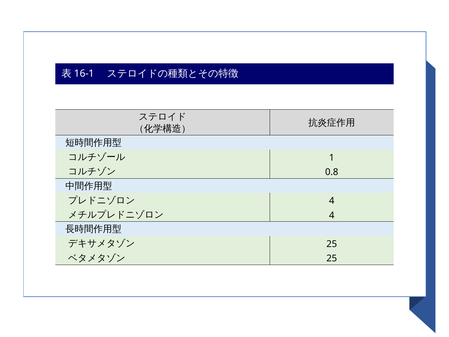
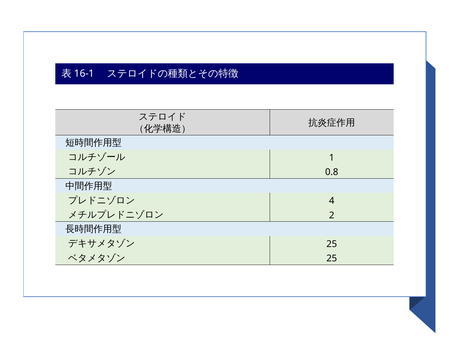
4 at (332, 215): 4 -> 2
